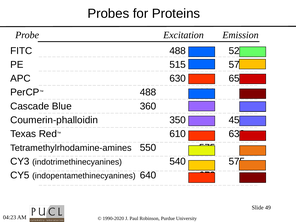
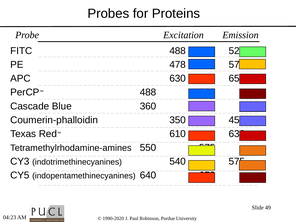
515: 515 -> 478
